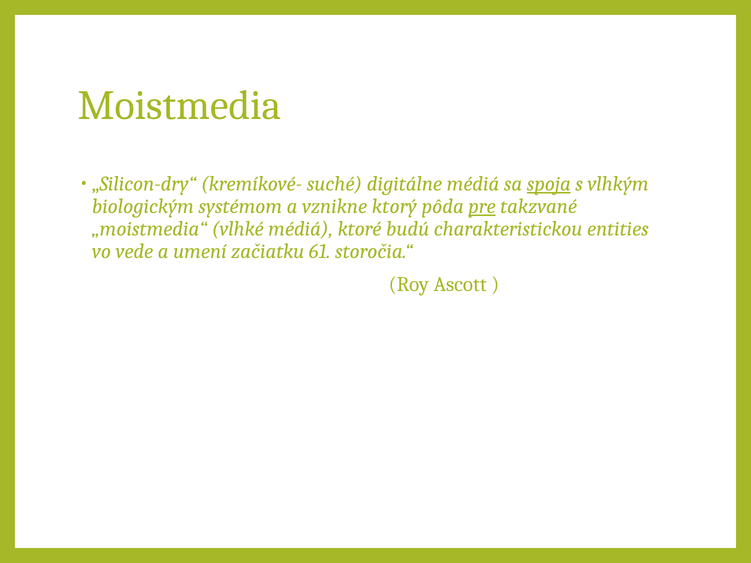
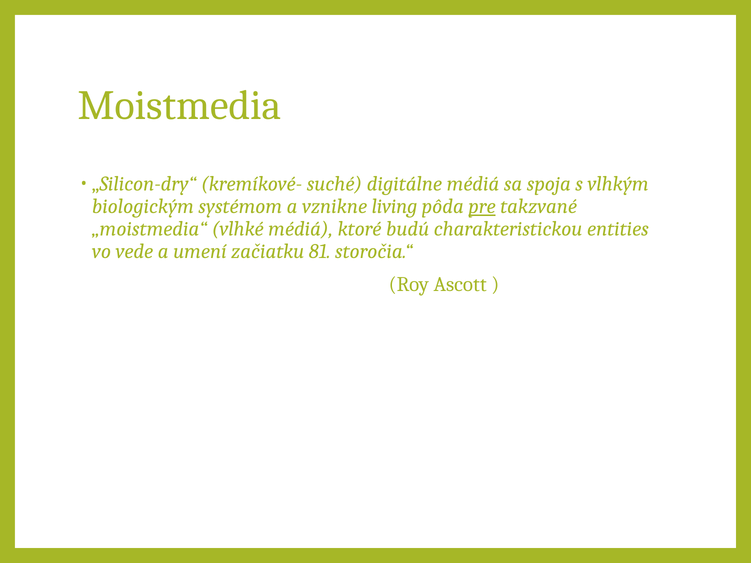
spoja underline: present -> none
ktorý: ktorý -> living
61: 61 -> 81
